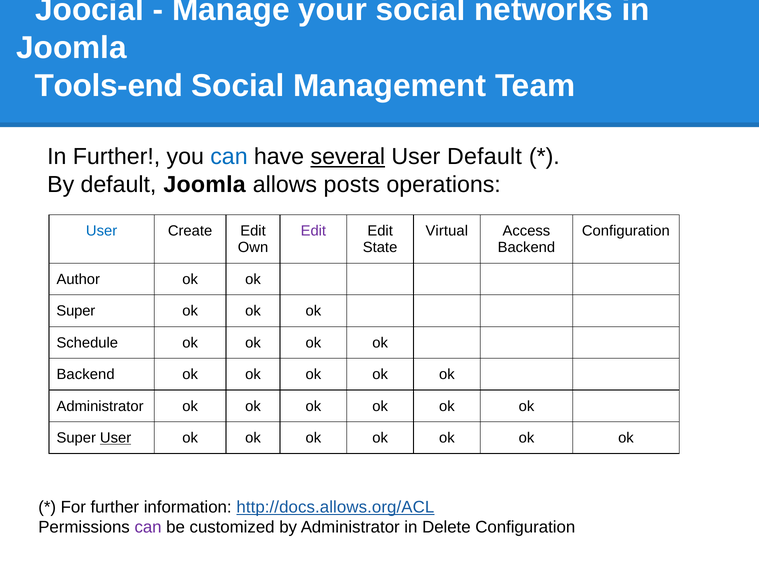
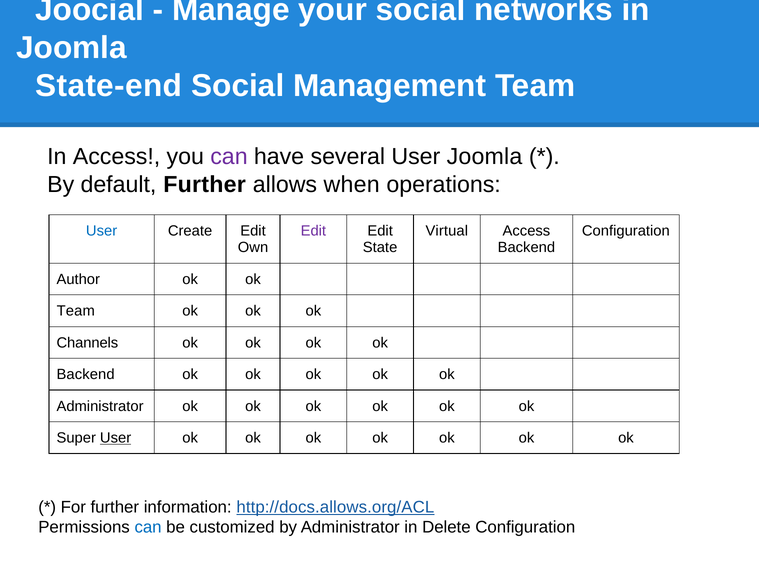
Tools-end: Tools-end -> State-end
In Further: Further -> Access
can at (229, 157) colour: blue -> purple
several underline: present -> none
User Default: Default -> Joomla
default Joomla: Joomla -> Further
posts: posts -> when
Super at (76, 311): Super -> Team
Schedule: Schedule -> Channels
can at (148, 528) colour: purple -> blue
